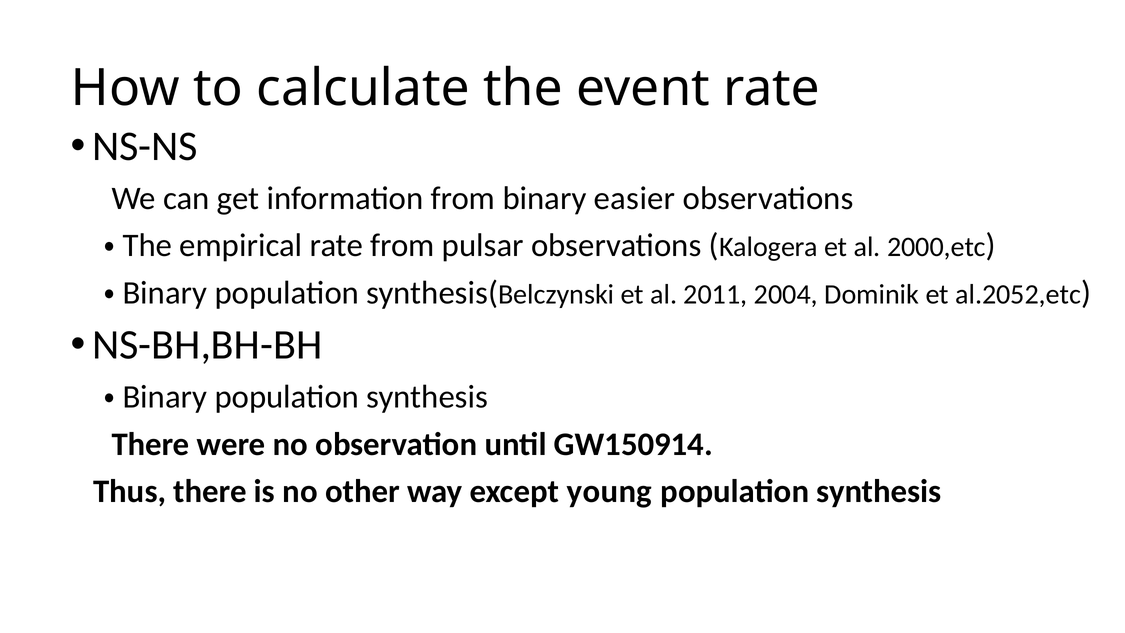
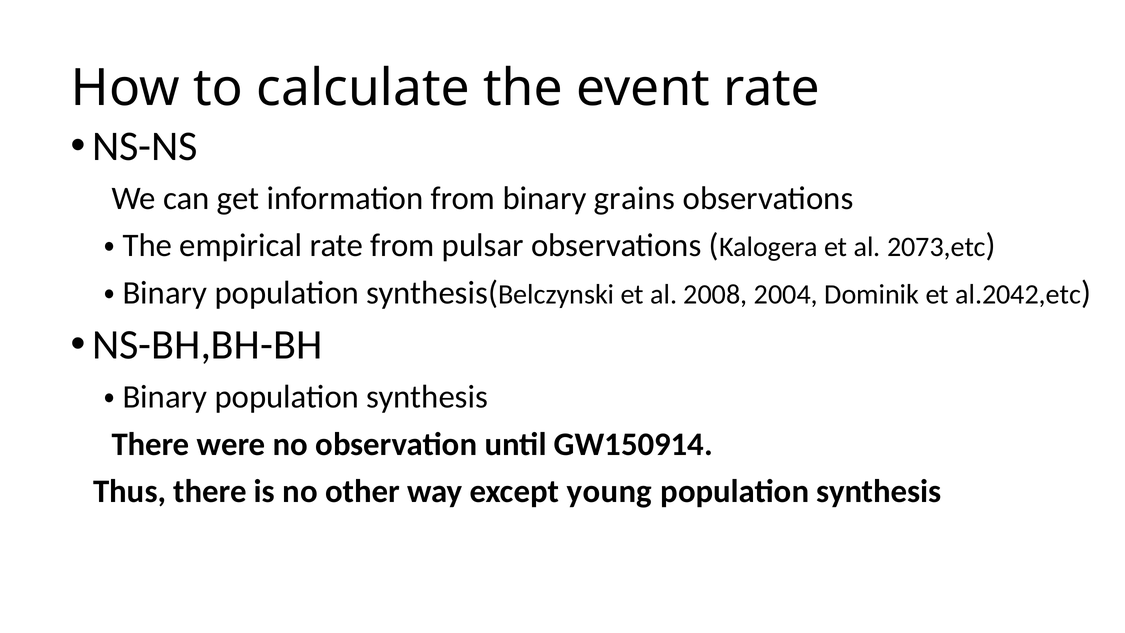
easier: easier -> grains
2000,etc: 2000,etc -> 2073,etc
2011: 2011 -> 2008
al.2052,etc: al.2052,etc -> al.2042,etc
